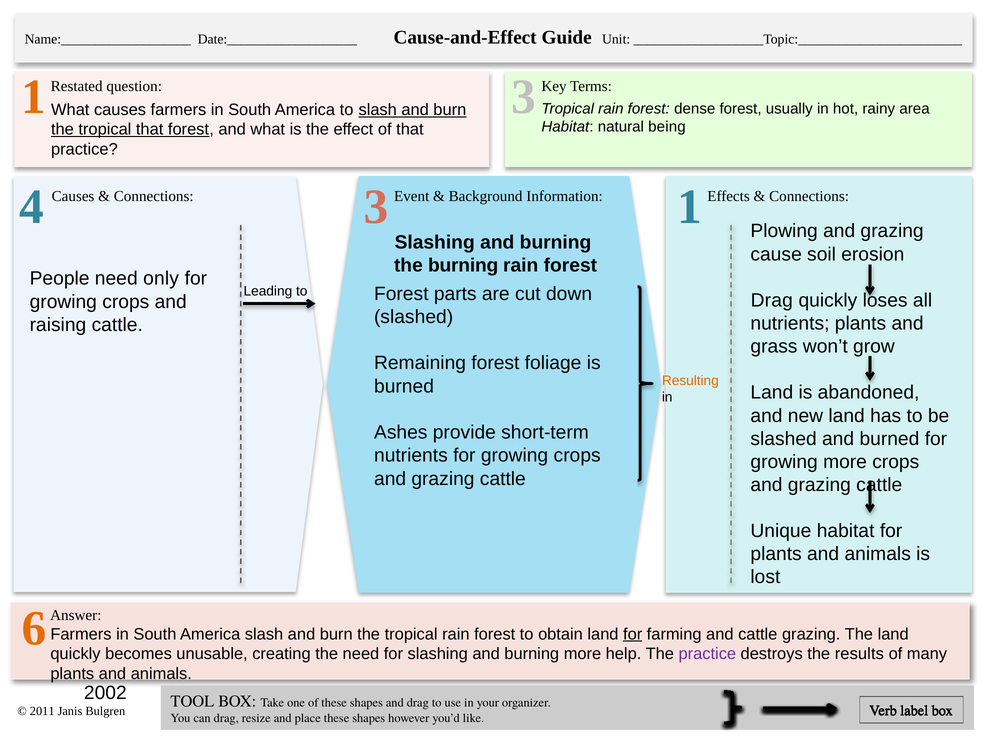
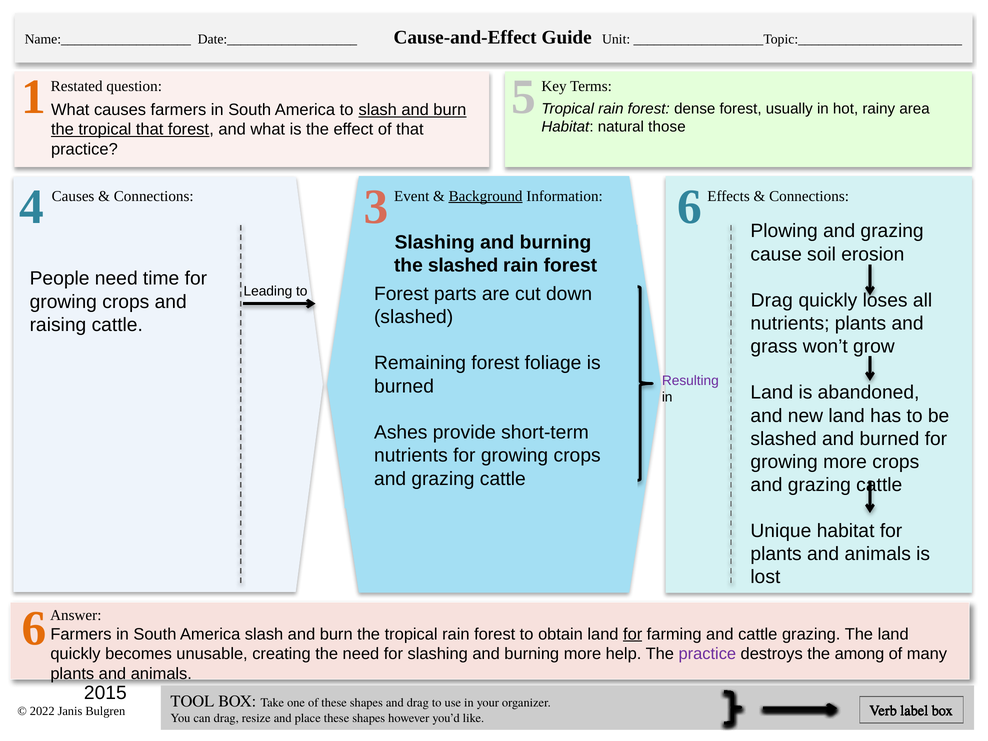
3 at (524, 97): 3 -> 5
being: being -> those
4 1: 1 -> 6
Background underline: none -> present
the burning: burning -> slashed
only: only -> time
Resulting colour: orange -> purple
results: results -> among
2002: 2002 -> 2015
2011: 2011 -> 2022
